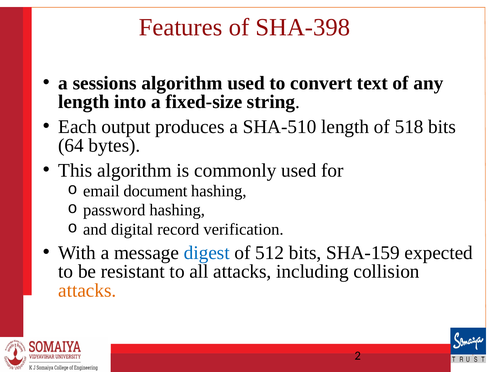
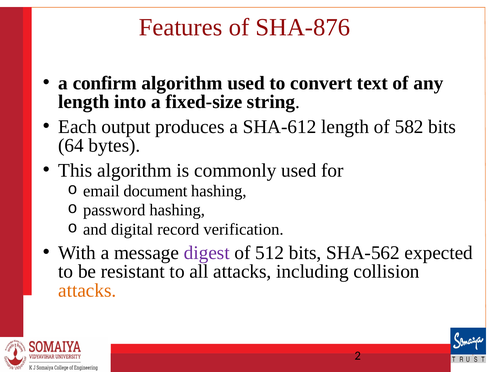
SHA-398: SHA-398 -> SHA-876
sessions: sessions -> confirm
SHA-510: SHA-510 -> SHA-612
518: 518 -> 582
digest colour: blue -> purple
SHA-159: SHA-159 -> SHA-562
